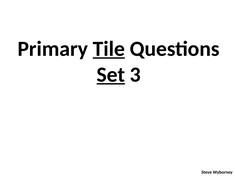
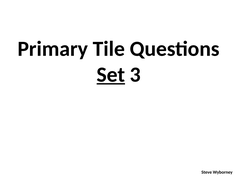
Tile underline: present -> none
